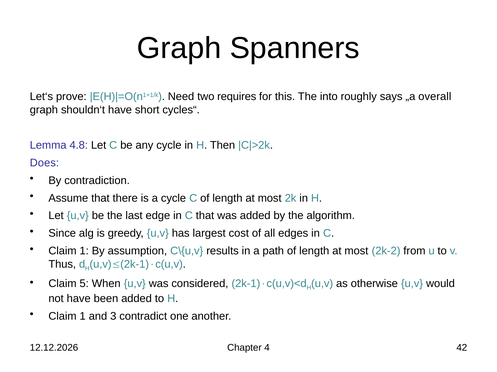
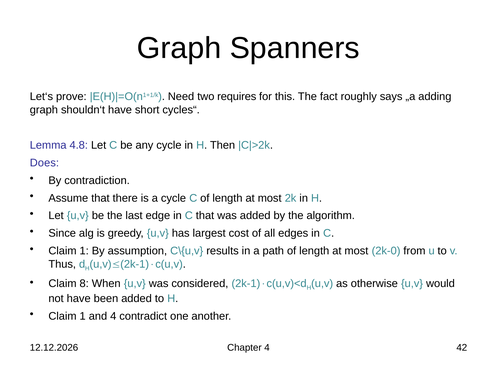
into: into -> fact
overall: overall -> adding
2k-2: 2k-2 -> 2k-0
5: 5 -> 8
and 3: 3 -> 4
